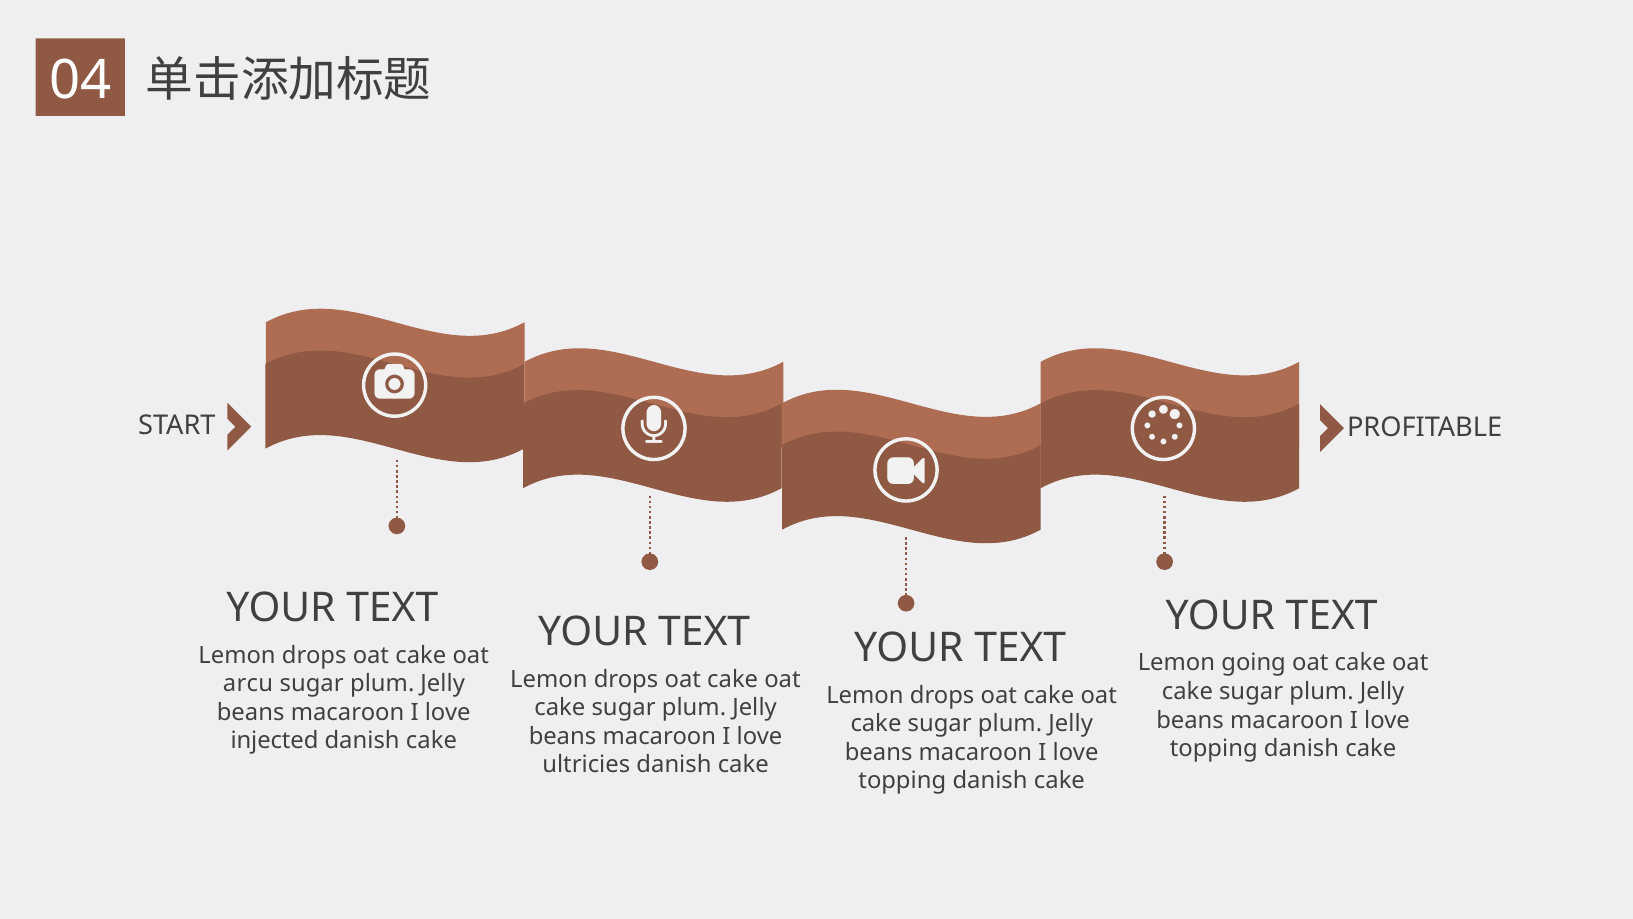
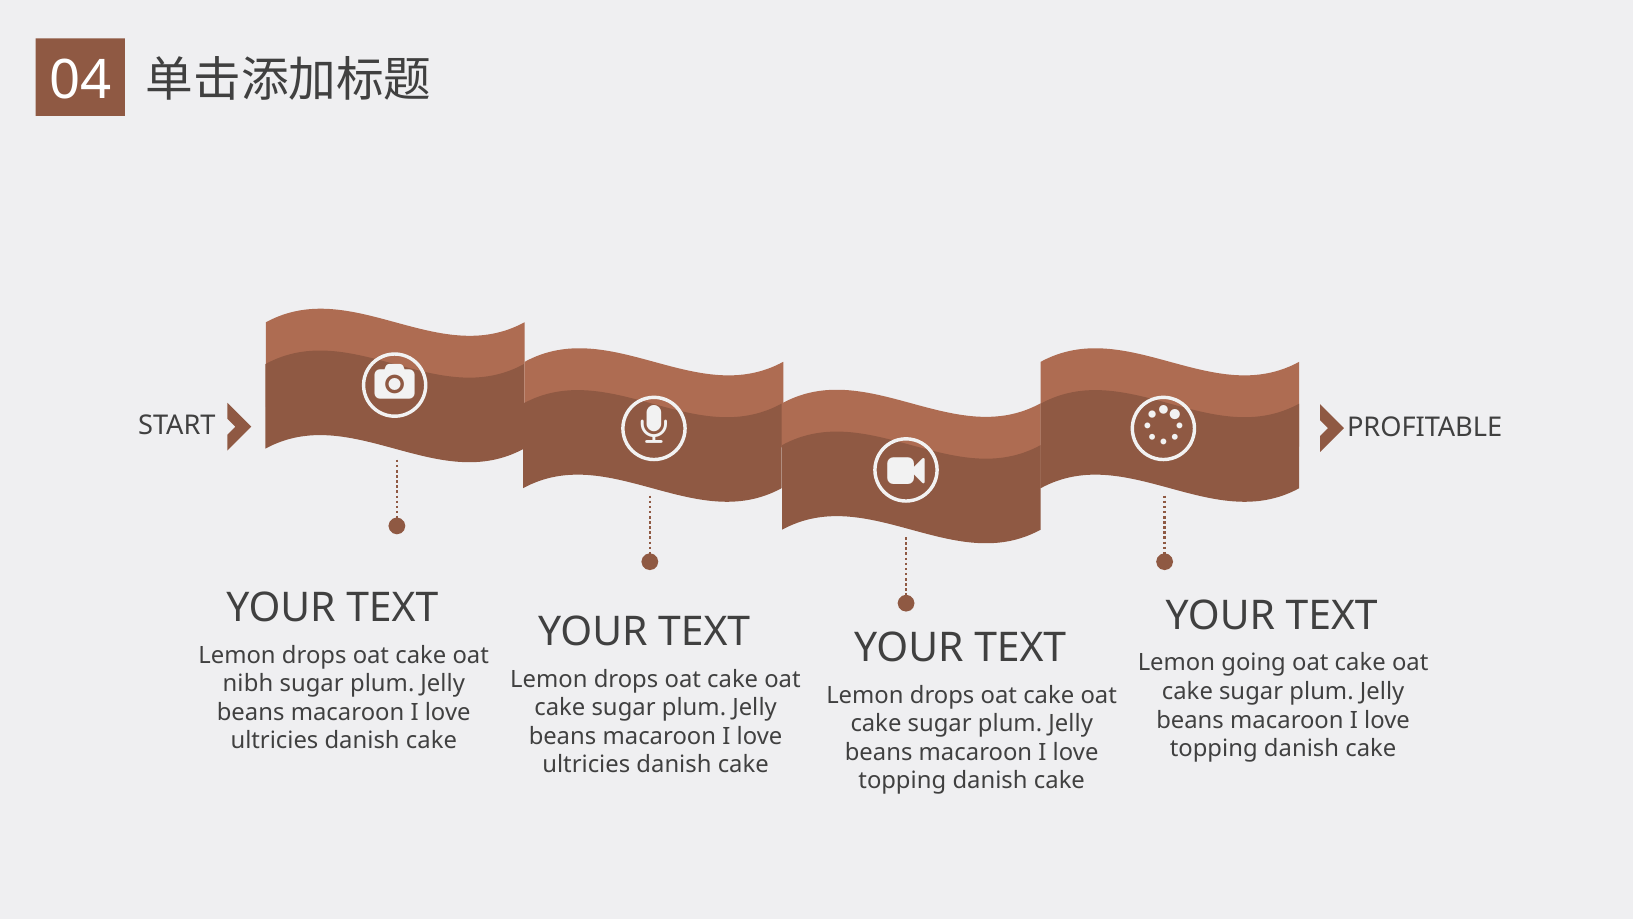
arcu: arcu -> nibh
injected at (275, 741): injected -> ultricies
